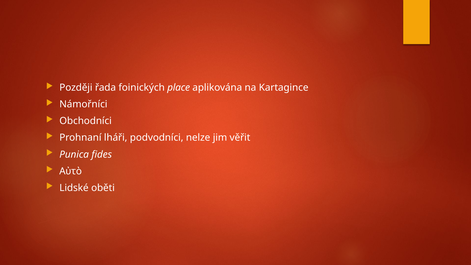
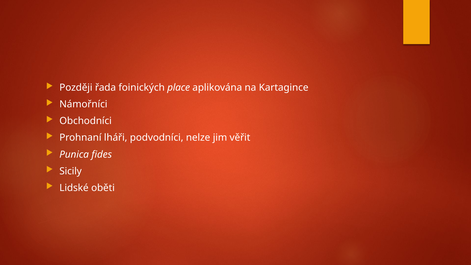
Αὐτὸ: Αὐτὸ -> Sicily
